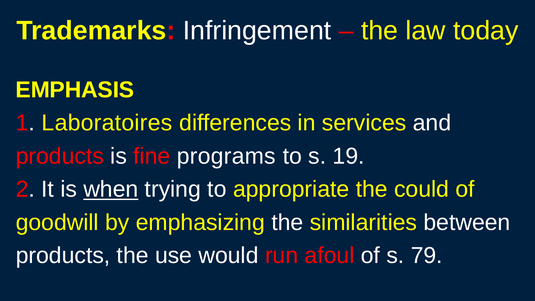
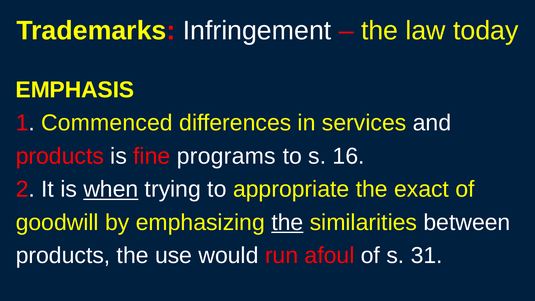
Laboratoires: Laboratoires -> Commenced
19: 19 -> 16
could: could -> exact
the at (287, 223) underline: none -> present
79: 79 -> 31
